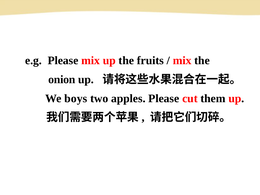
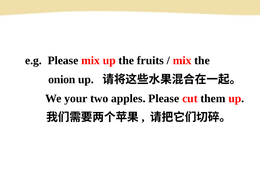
boys: boys -> your
